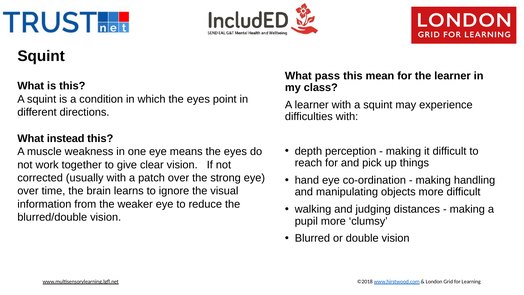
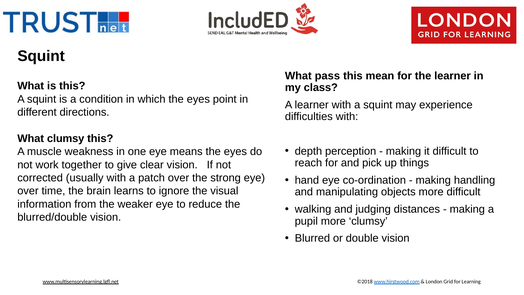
What instead: instead -> clumsy
